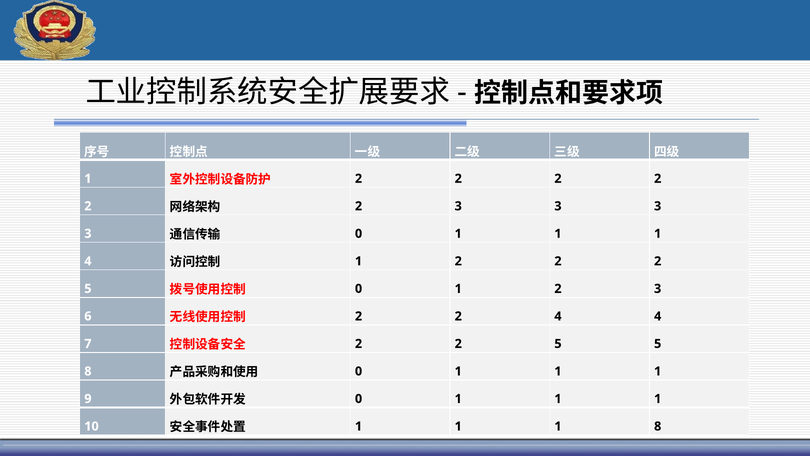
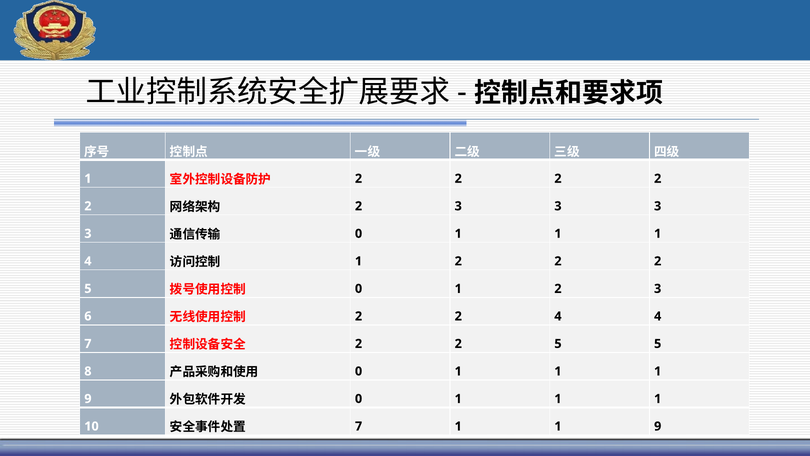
1 at (359, 426): 1 -> 7
8 at (658, 426): 8 -> 9
